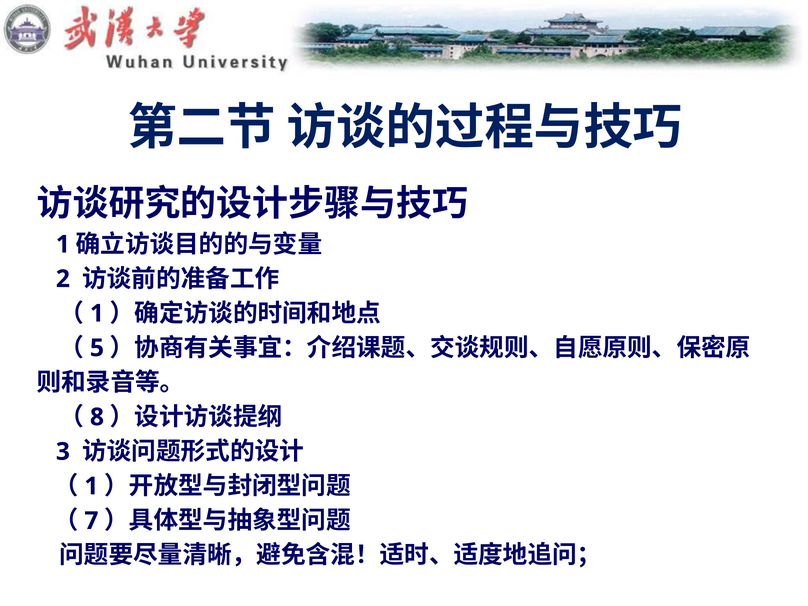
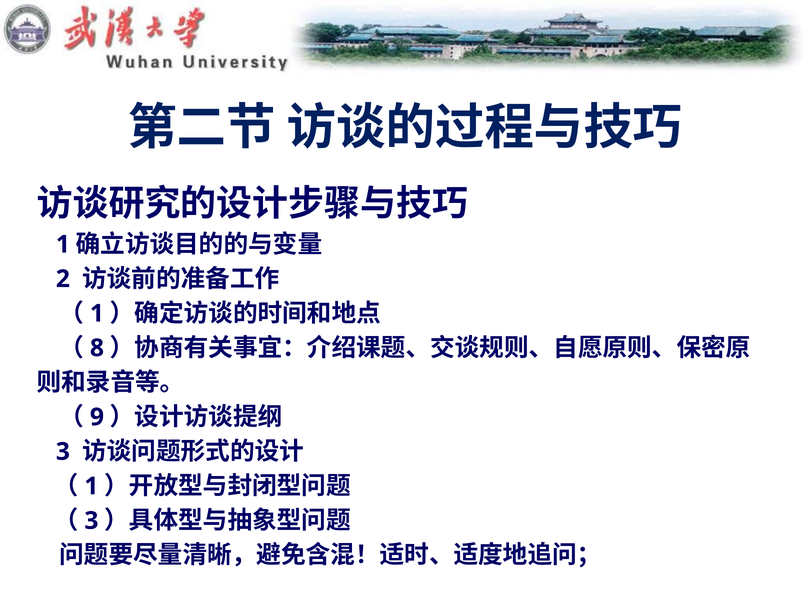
5: 5 -> 8
8: 8 -> 9
7 at (91, 521): 7 -> 3
